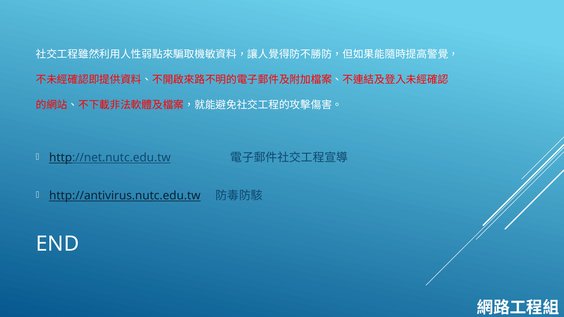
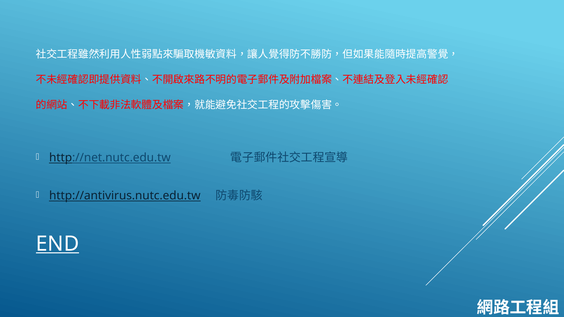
END underline: none -> present
